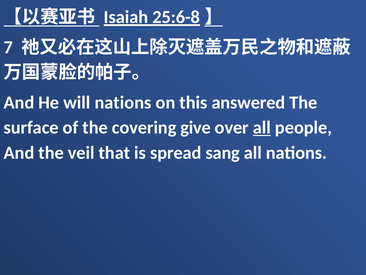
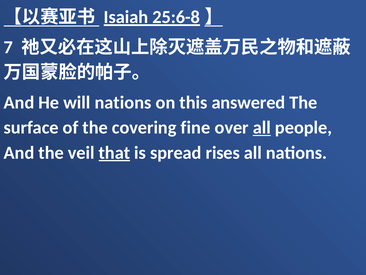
give: give -> fine
that underline: none -> present
sang: sang -> rises
